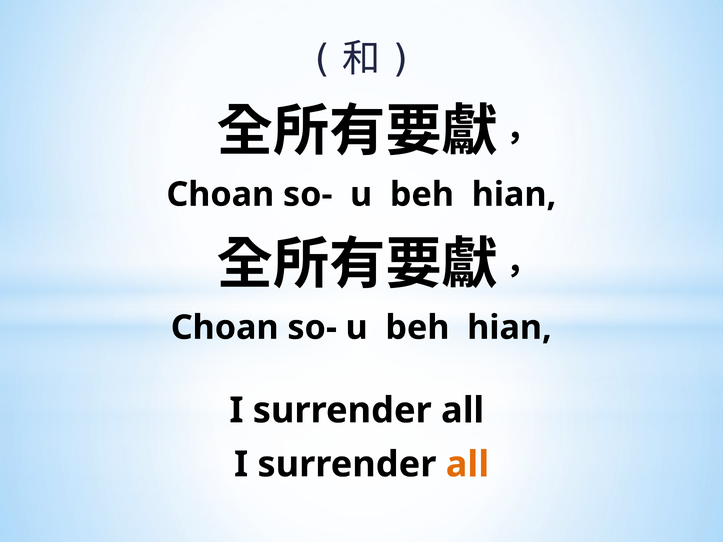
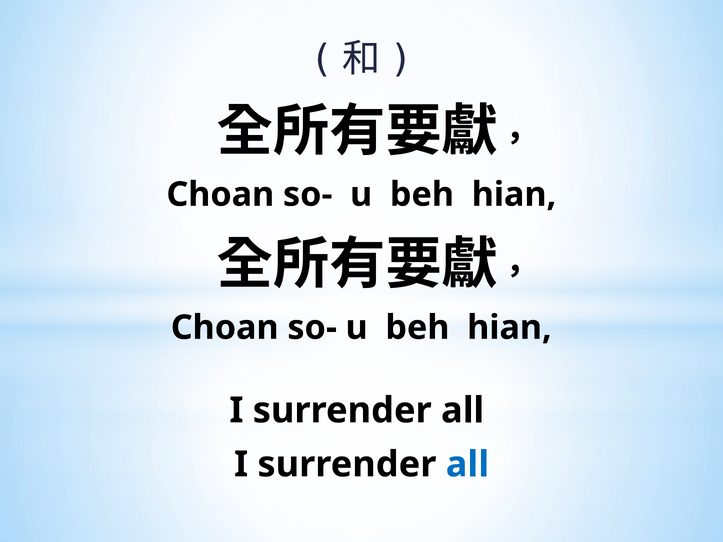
all at (467, 465) colour: orange -> blue
